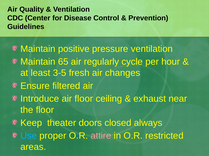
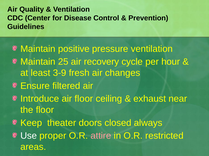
65: 65 -> 25
regularly: regularly -> recovery
3-5: 3-5 -> 3-9
Use colour: light blue -> white
